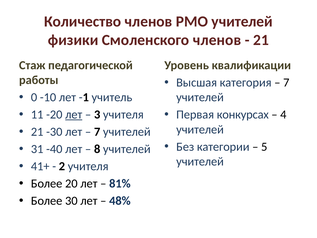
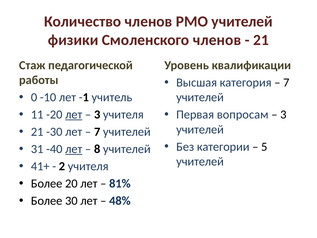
конкурсах: конкурсах -> вопросам
4 at (283, 115): 4 -> 3
лет at (74, 149) underline: none -> present
